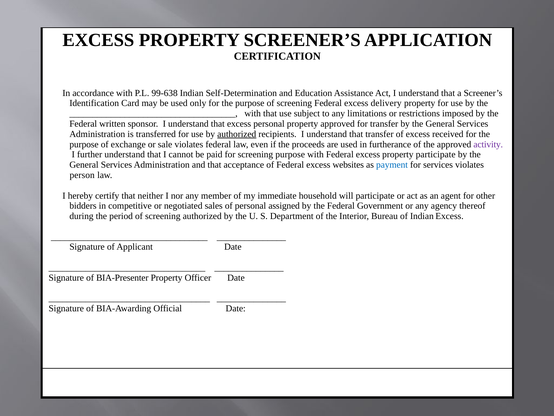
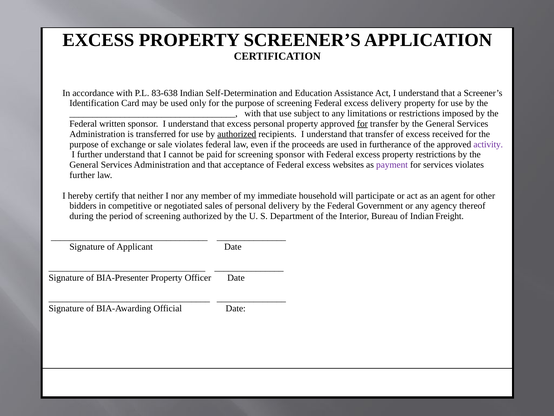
99-638: 99-638 -> 83-638
for at (362, 124) underline: none -> present
screening purpose: purpose -> sponsor
property participate: participate -> restrictions
payment colour: blue -> purple
person at (82, 175): person -> further
personal assigned: assigned -> delivery
Indian Excess: Excess -> Freight
